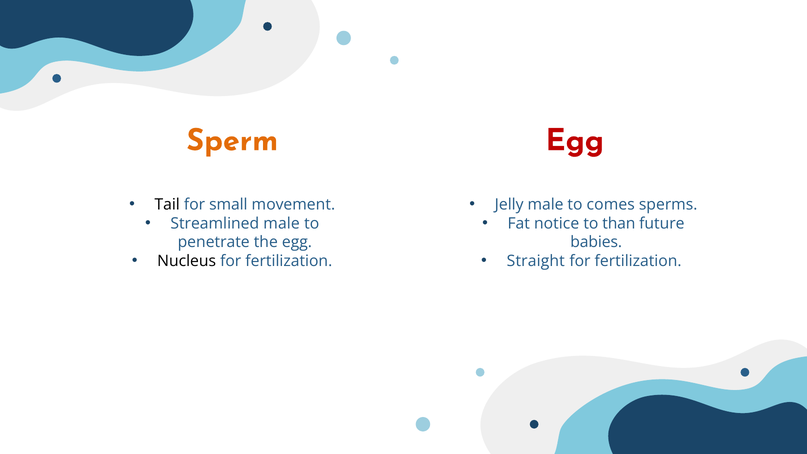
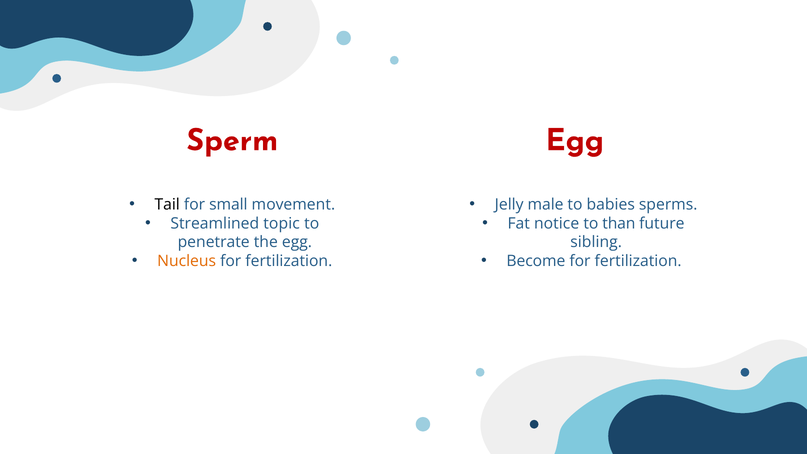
Sperm colour: orange -> red
comes: comes -> babies
Streamlined male: male -> topic
babies: babies -> sibling
Nucleus colour: black -> orange
Straight: Straight -> Become
